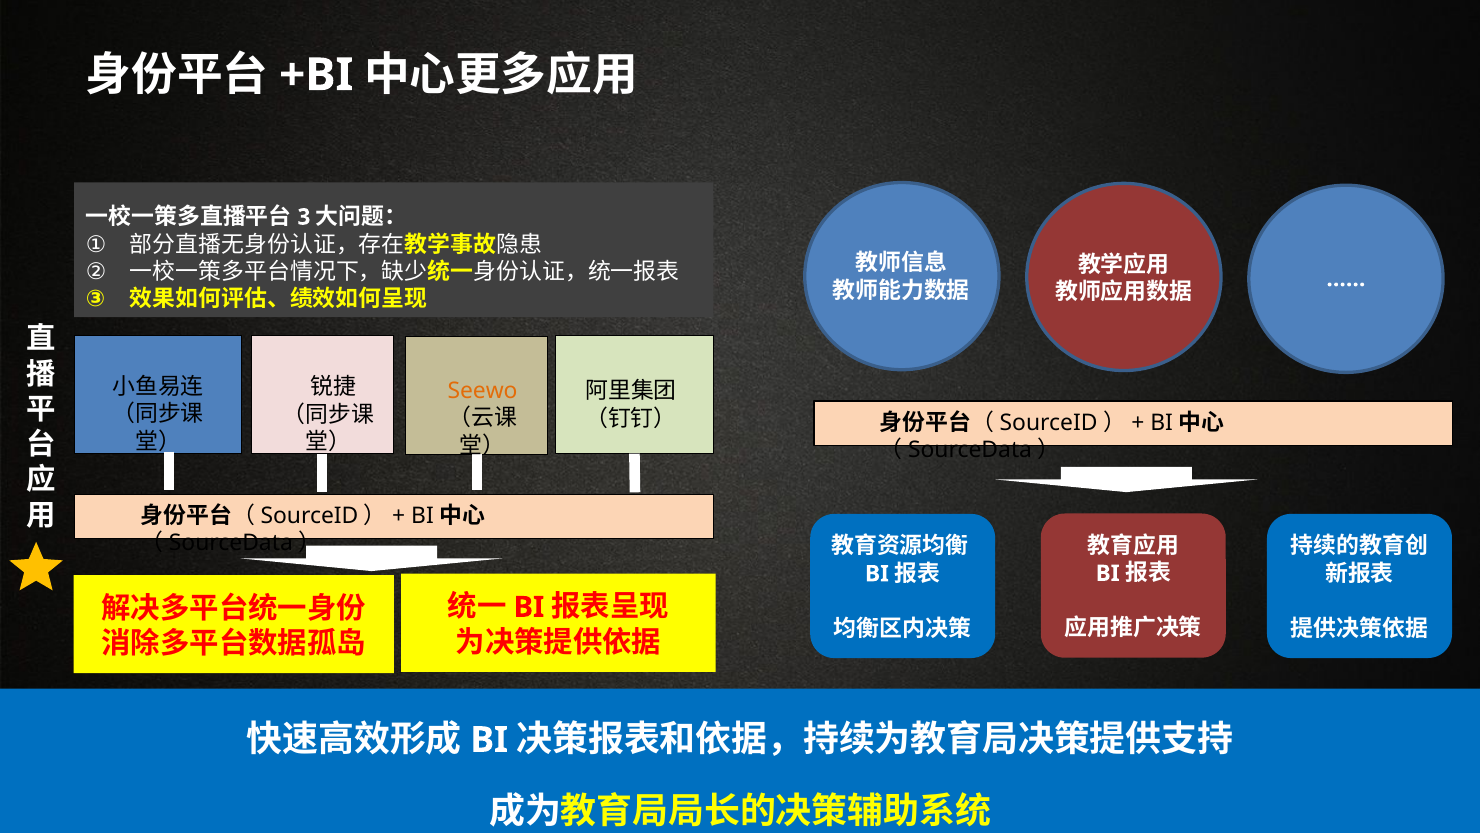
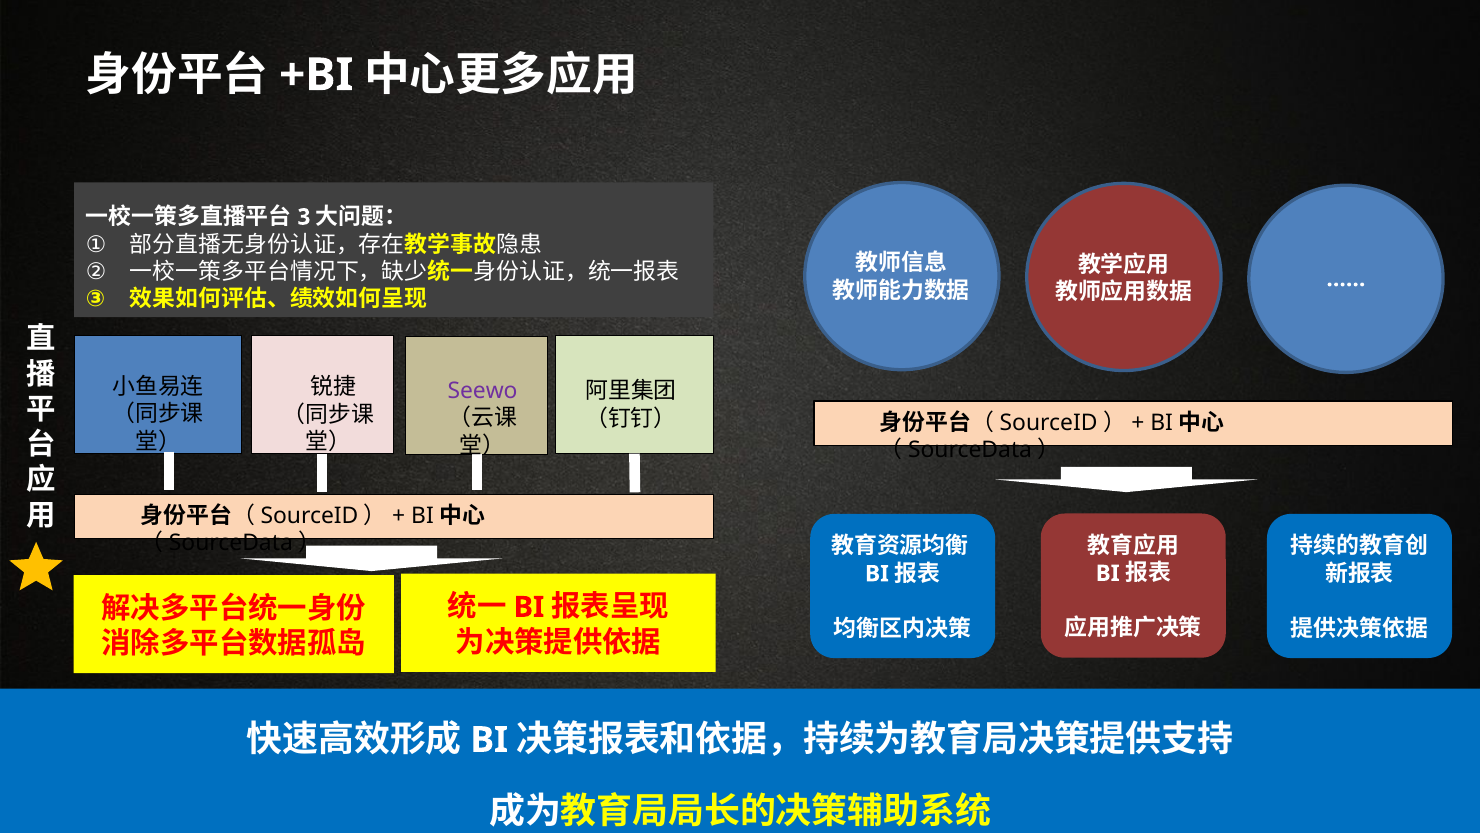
Seewo colour: orange -> purple
